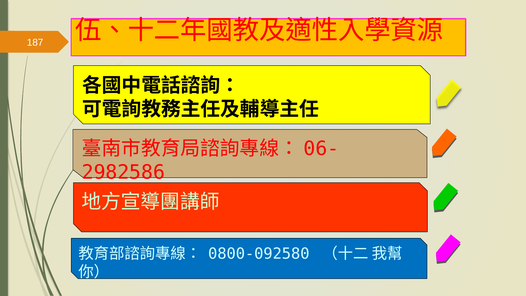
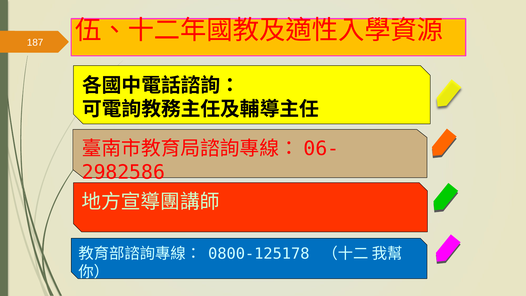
0800-092580: 0800-092580 -> 0800-125178
